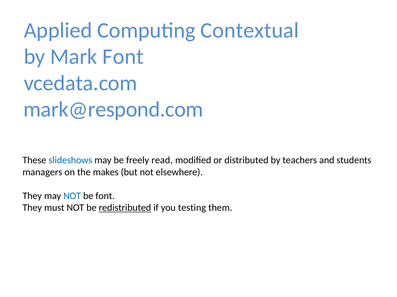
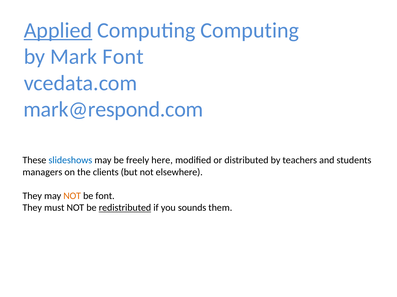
Applied underline: none -> present
Computing Contextual: Contextual -> Computing
read: read -> here
makes: makes -> clients
NOT at (72, 196) colour: blue -> orange
testing: testing -> sounds
